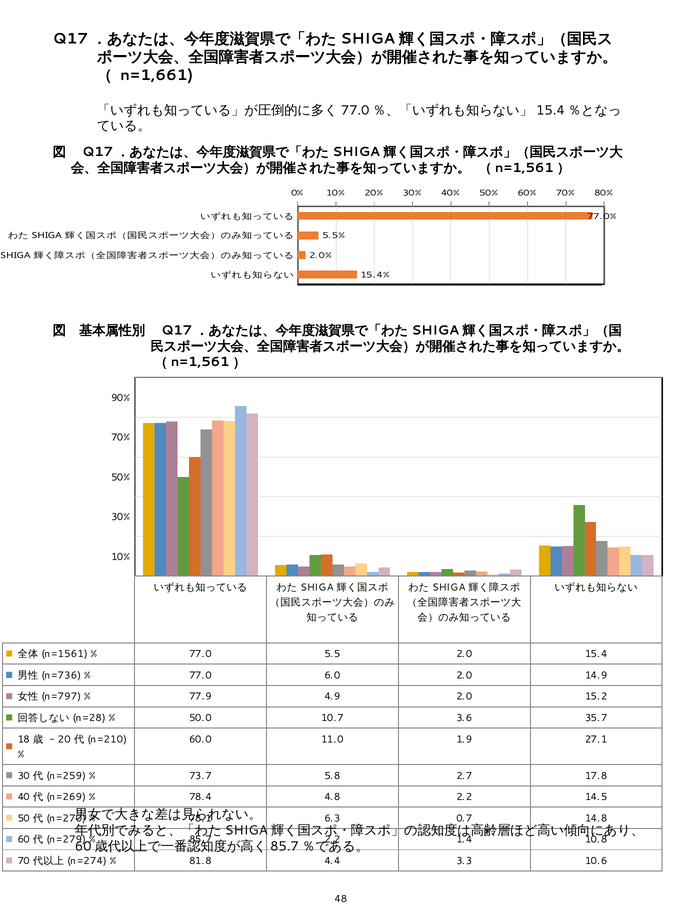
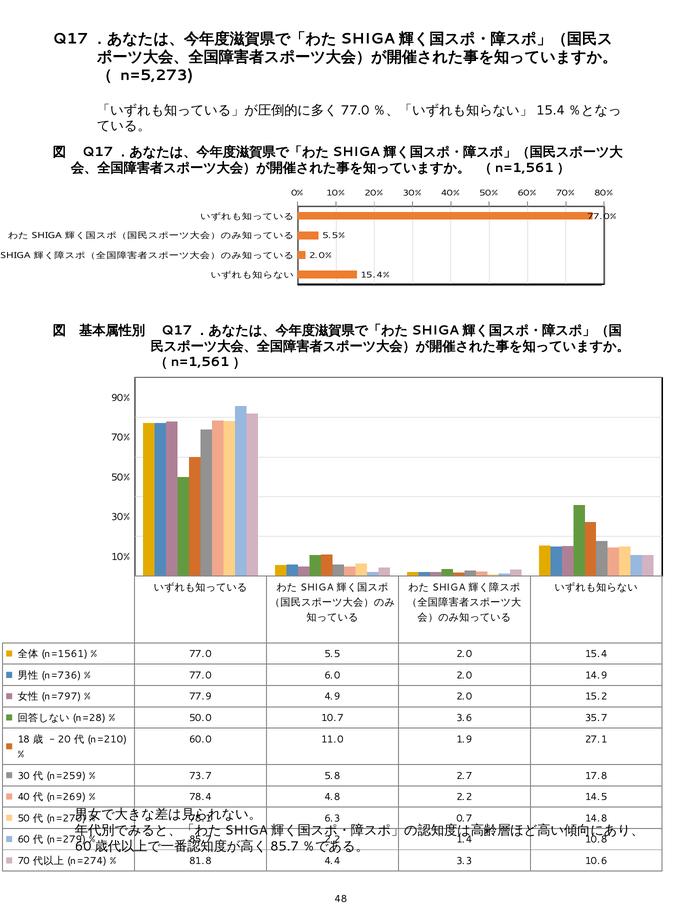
n=1,661: n=1,661 -> n=5,273
